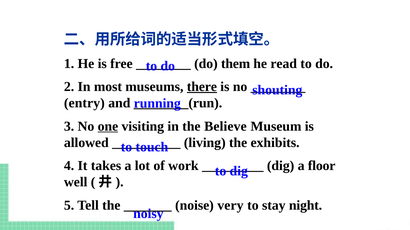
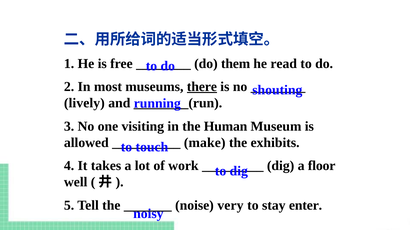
entry: entry -> lively
one underline: present -> none
Believe: Believe -> Human
living: living -> make
night: night -> enter
